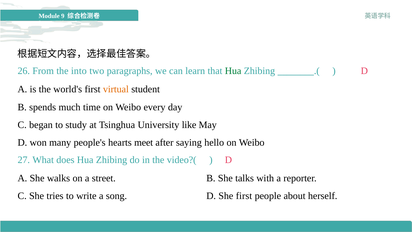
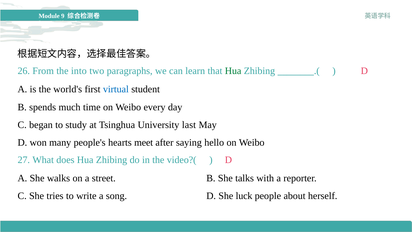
virtual colour: orange -> blue
like: like -> last
She first: first -> luck
